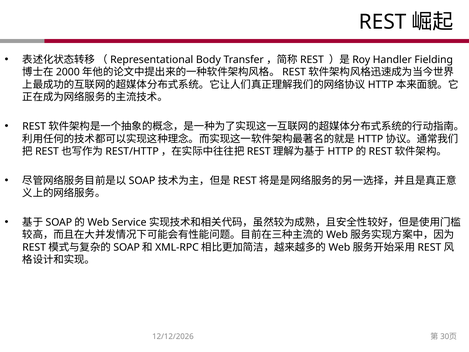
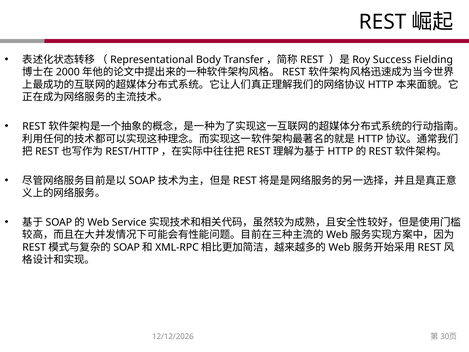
Handler: Handler -> Success
